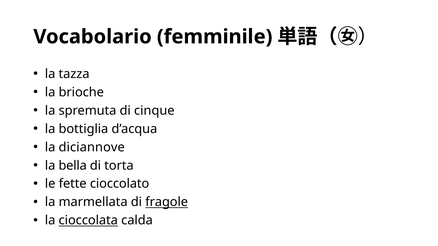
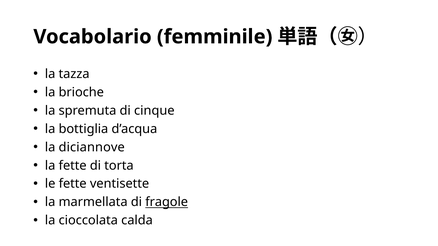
la bella: bella -> fette
cioccolato: cioccolato -> ventisette
cioccolata underline: present -> none
